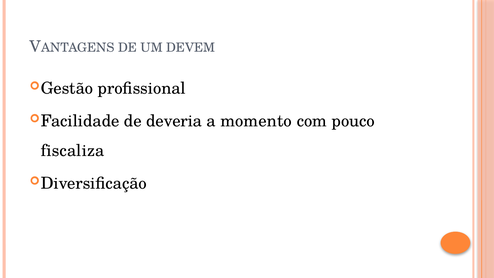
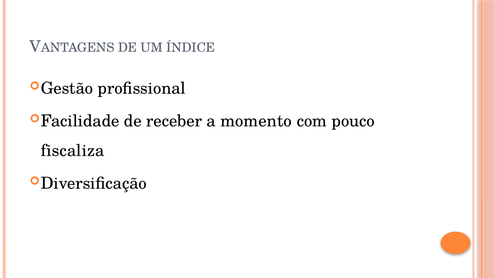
DEVEM: DEVEM -> ÍNDICE
deveria: deveria -> receber
